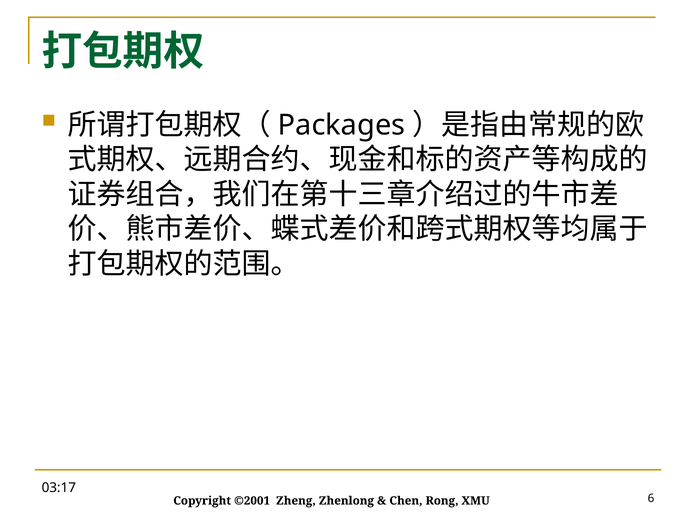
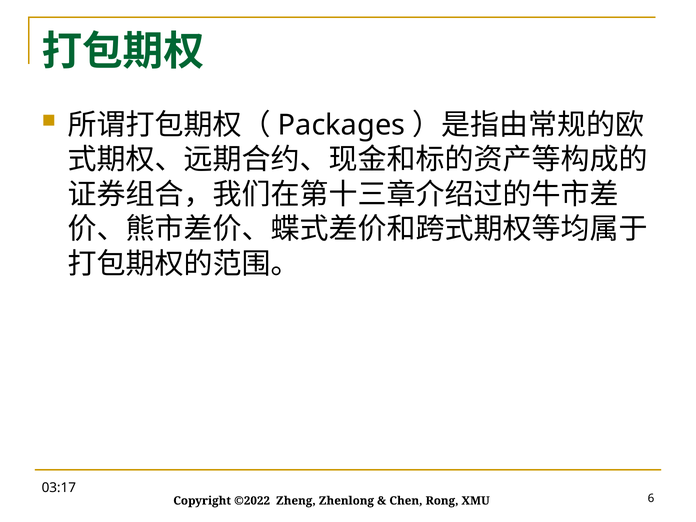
©2001: ©2001 -> ©2022
